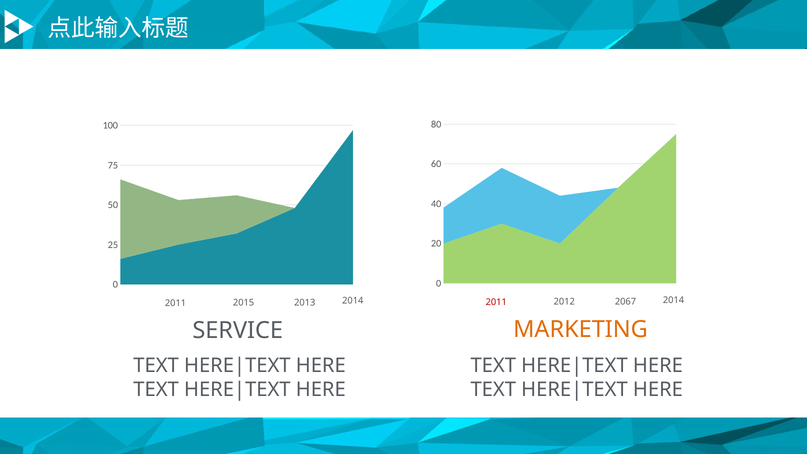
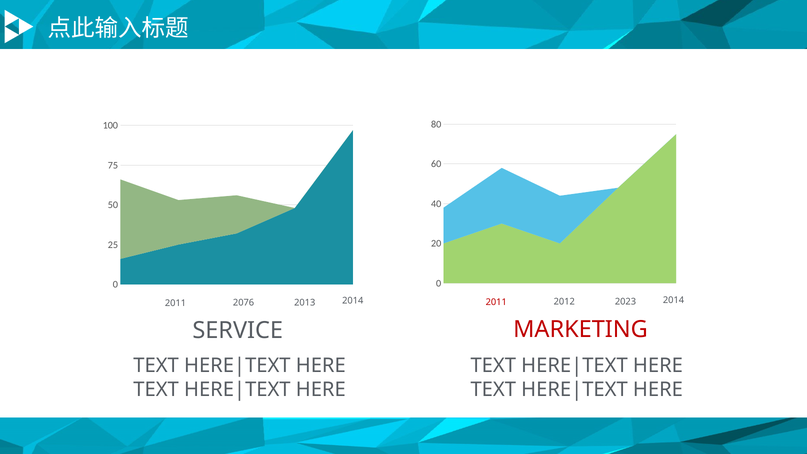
2015: 2015 -> 2076
2067: 2067 -> 2023
MARKETING colour: orange -> red
